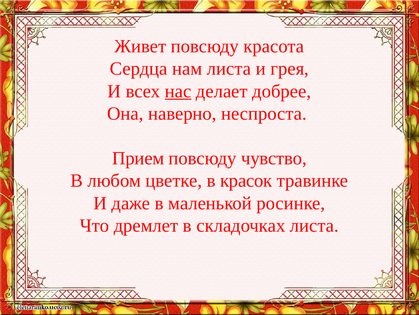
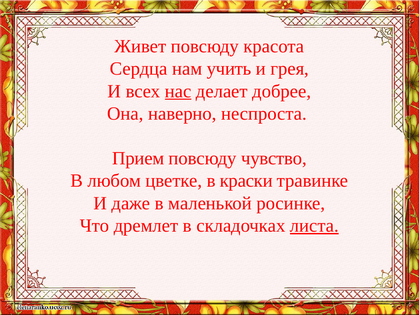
нам листа: листа -> учить
красок: красок -> краски
листа at (314, 225) underline: none -> present
